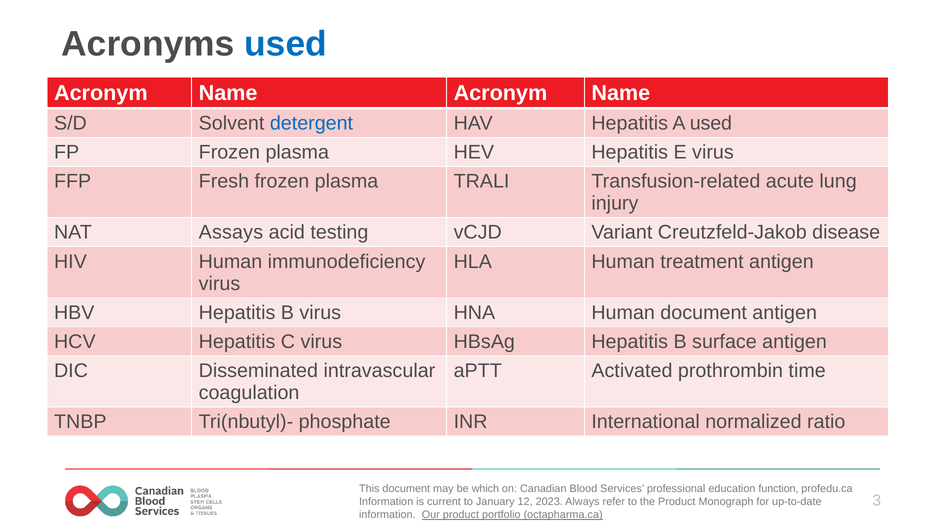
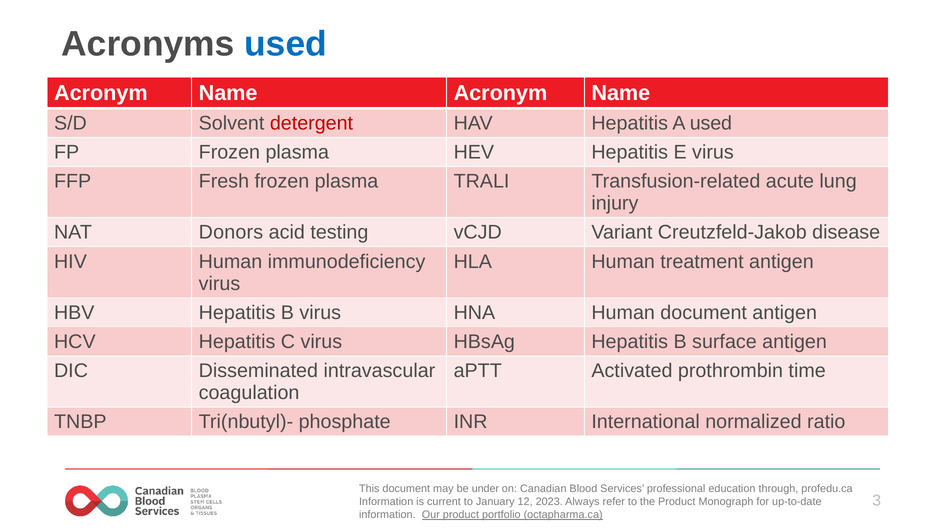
detergent colour: blue -> red
Assays: Assays -> Donors
which: which -> under
function: function -> through
